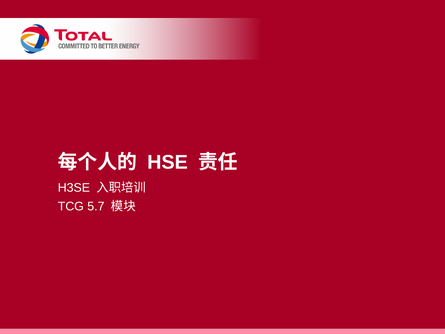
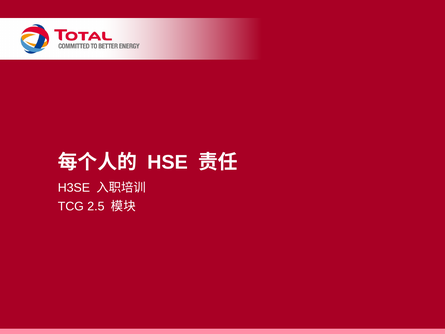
5.7: 5.7 -> 2.5
